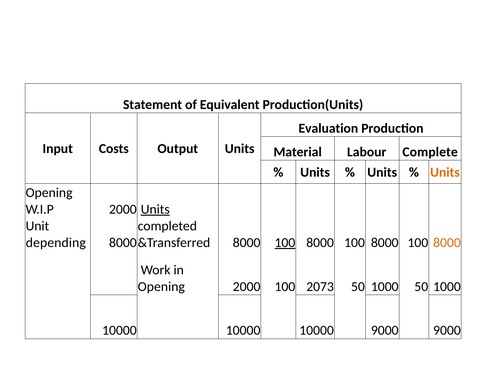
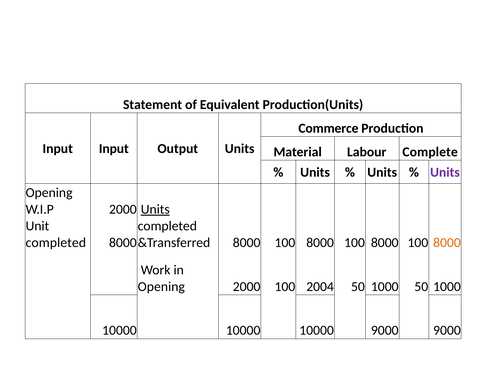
Evaluation: Evaluation -> Commerce
Input Costs: Costs -> Input
Units at (445, 172) colour: orange -> purple
depending at (56, 243): depending -> completed
100 at (285, 243) underline: present -> none
2073: 2073 -> 2004
